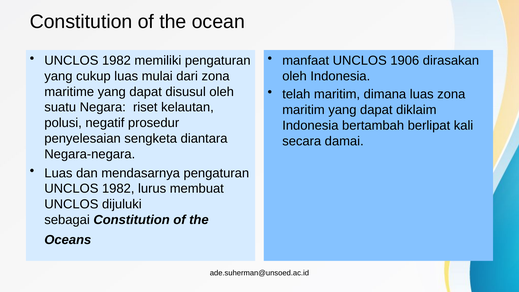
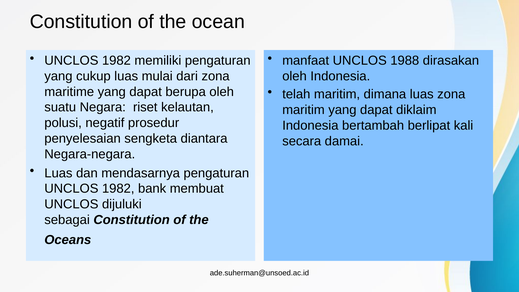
1906: 1906 -> 1988
disusul: disusul -> berupa
lurus: lurus -> bank
